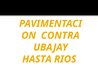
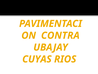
HASTA: HASTA -> CUYAS
